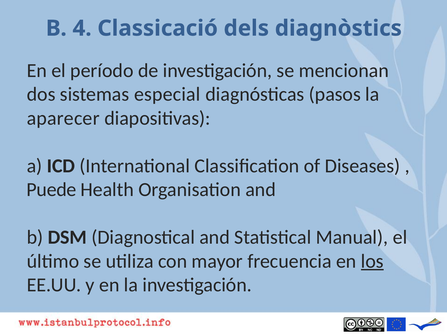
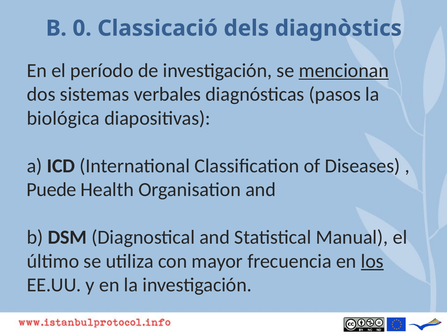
4: 4 -> 0
mencionan underline: none -> present
especial: especial -> verbales
aparecer: aparecer -> biológica
